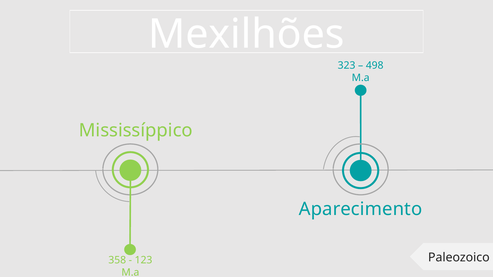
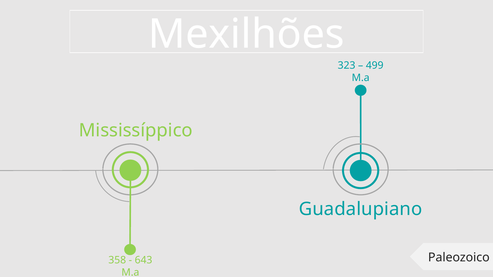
498: 498 -> 499
Aparecimento: Aparecimento -> Guadalupiano
123: 123 -> 643
